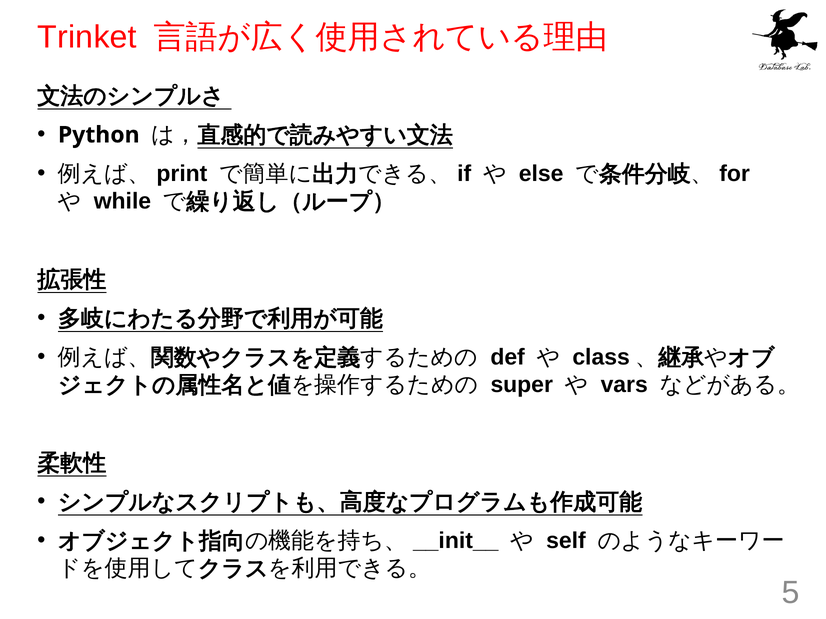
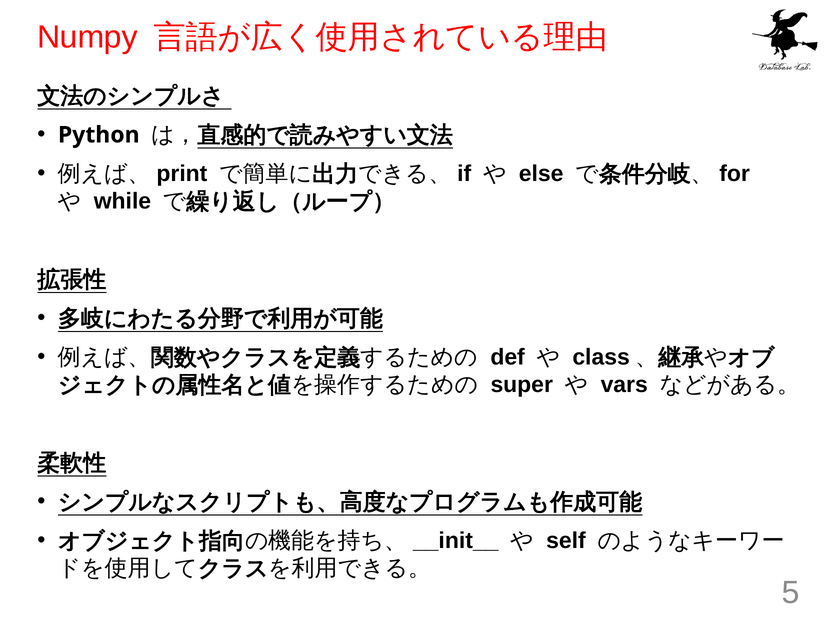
Trinket: Trinket -> Numpy
